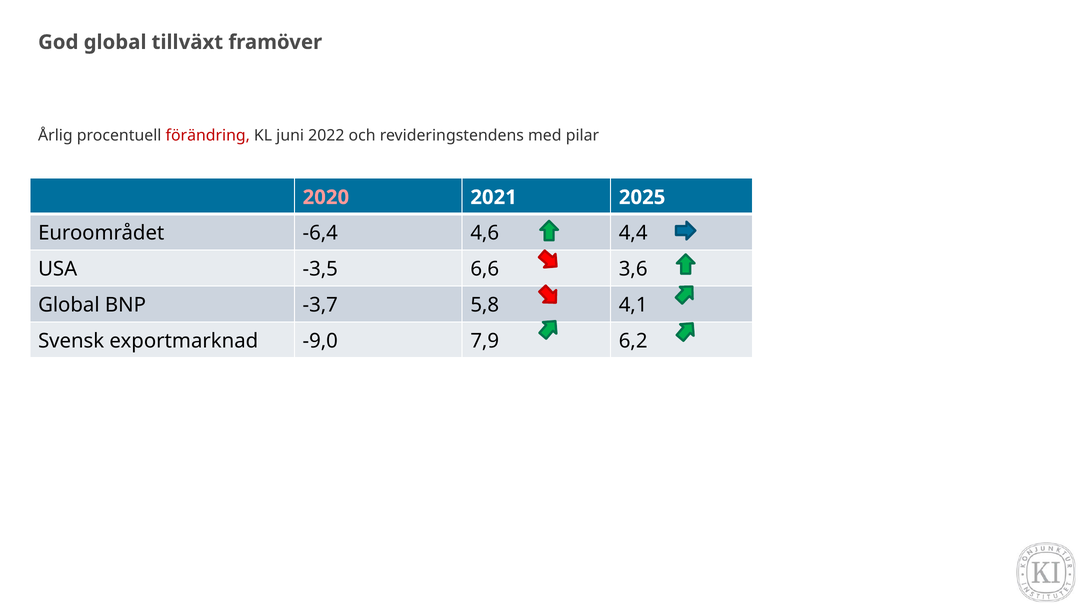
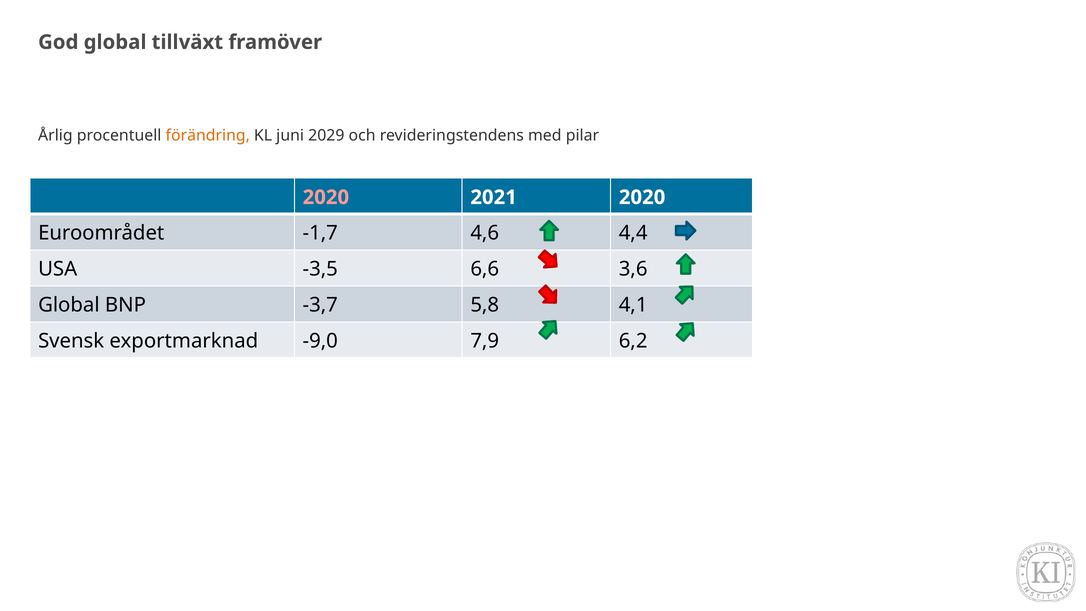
förändring colour: red -> orange
2022: 2022 -> 2029
2021 2025: 2025 -> 2020
-6,4: -6,4 -> -1,7
